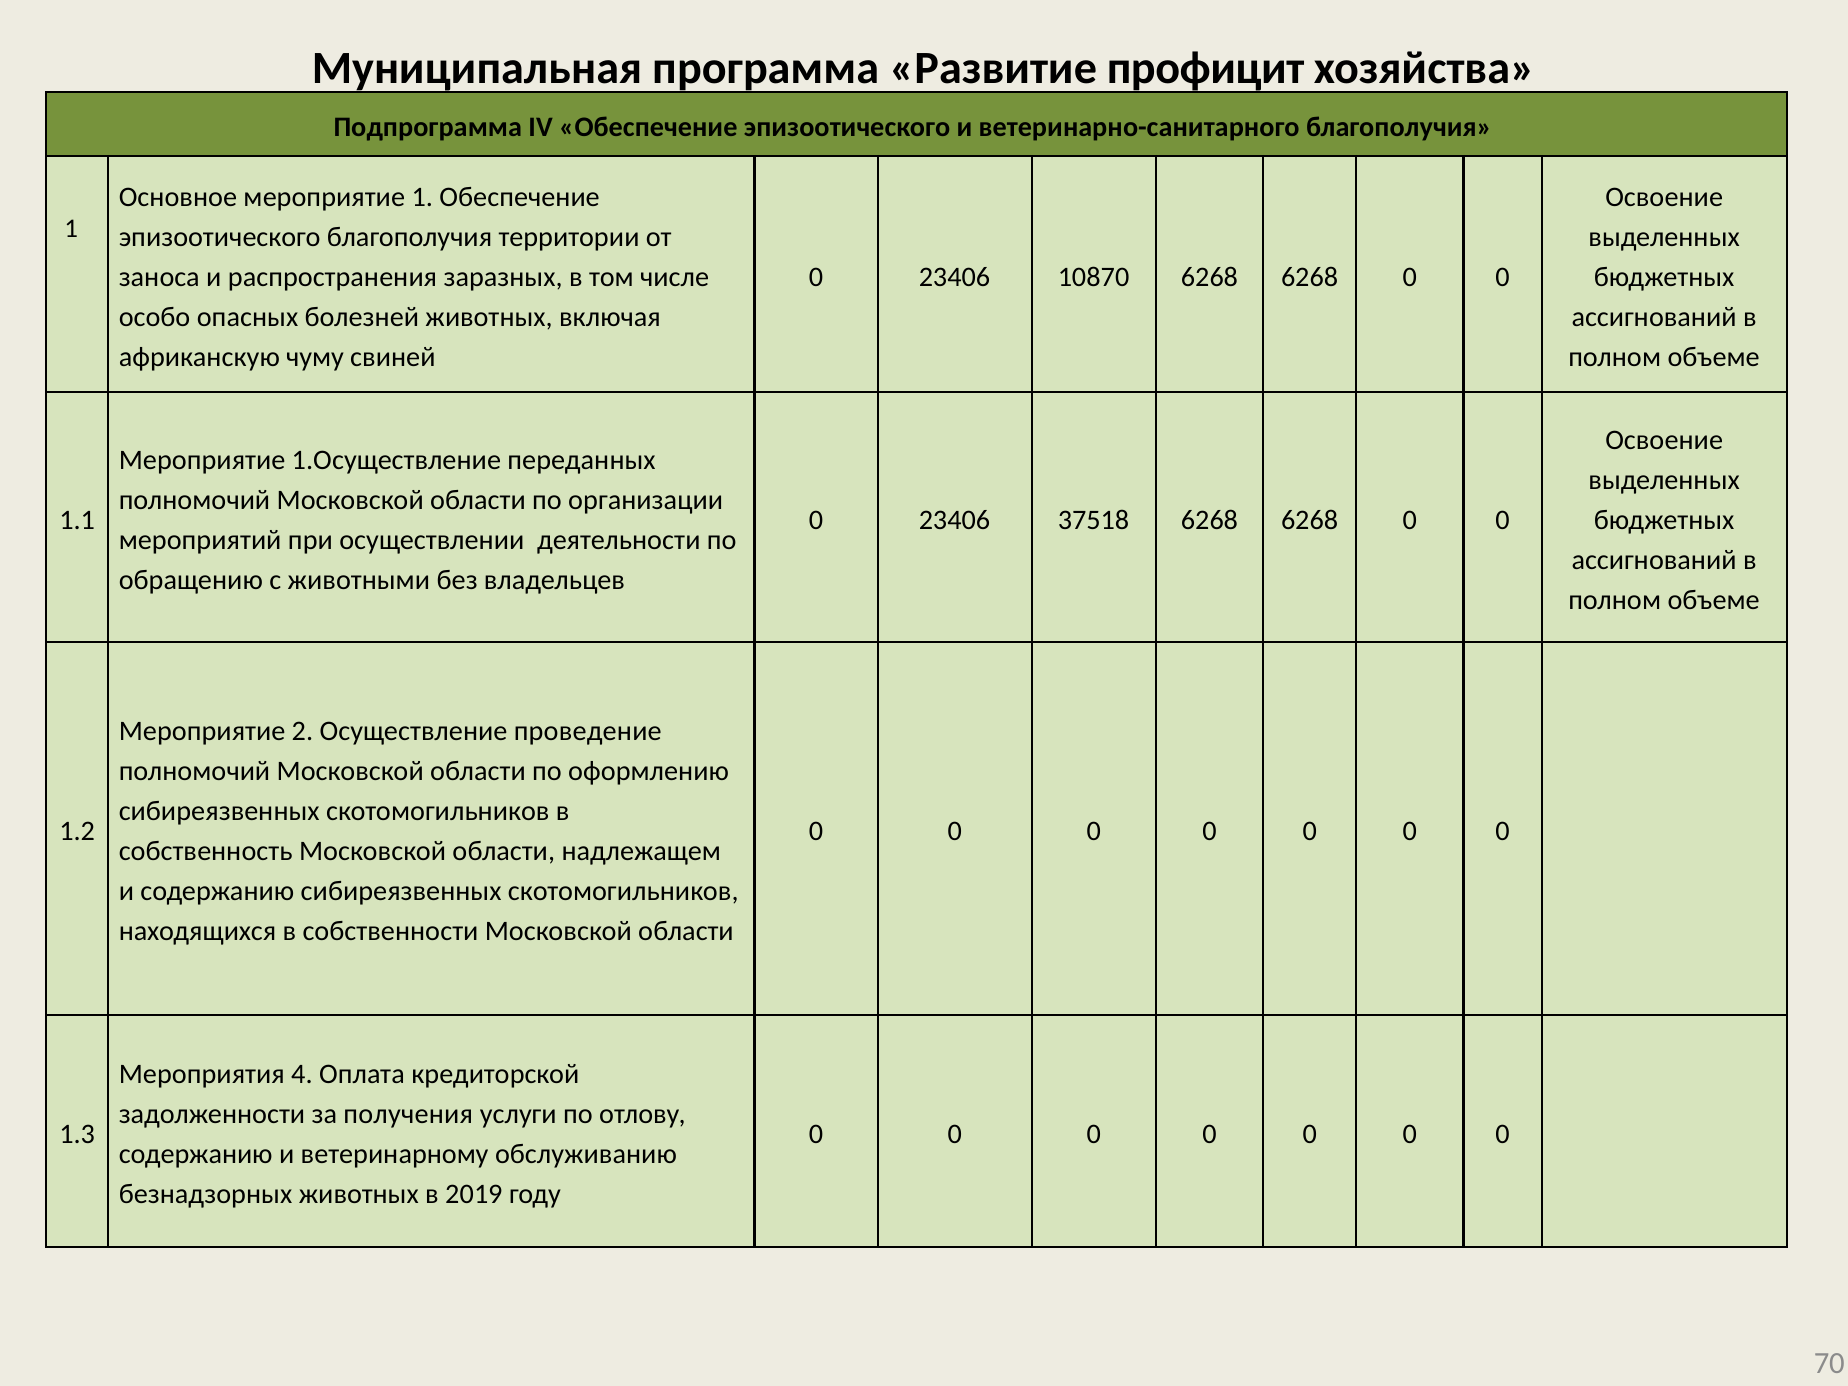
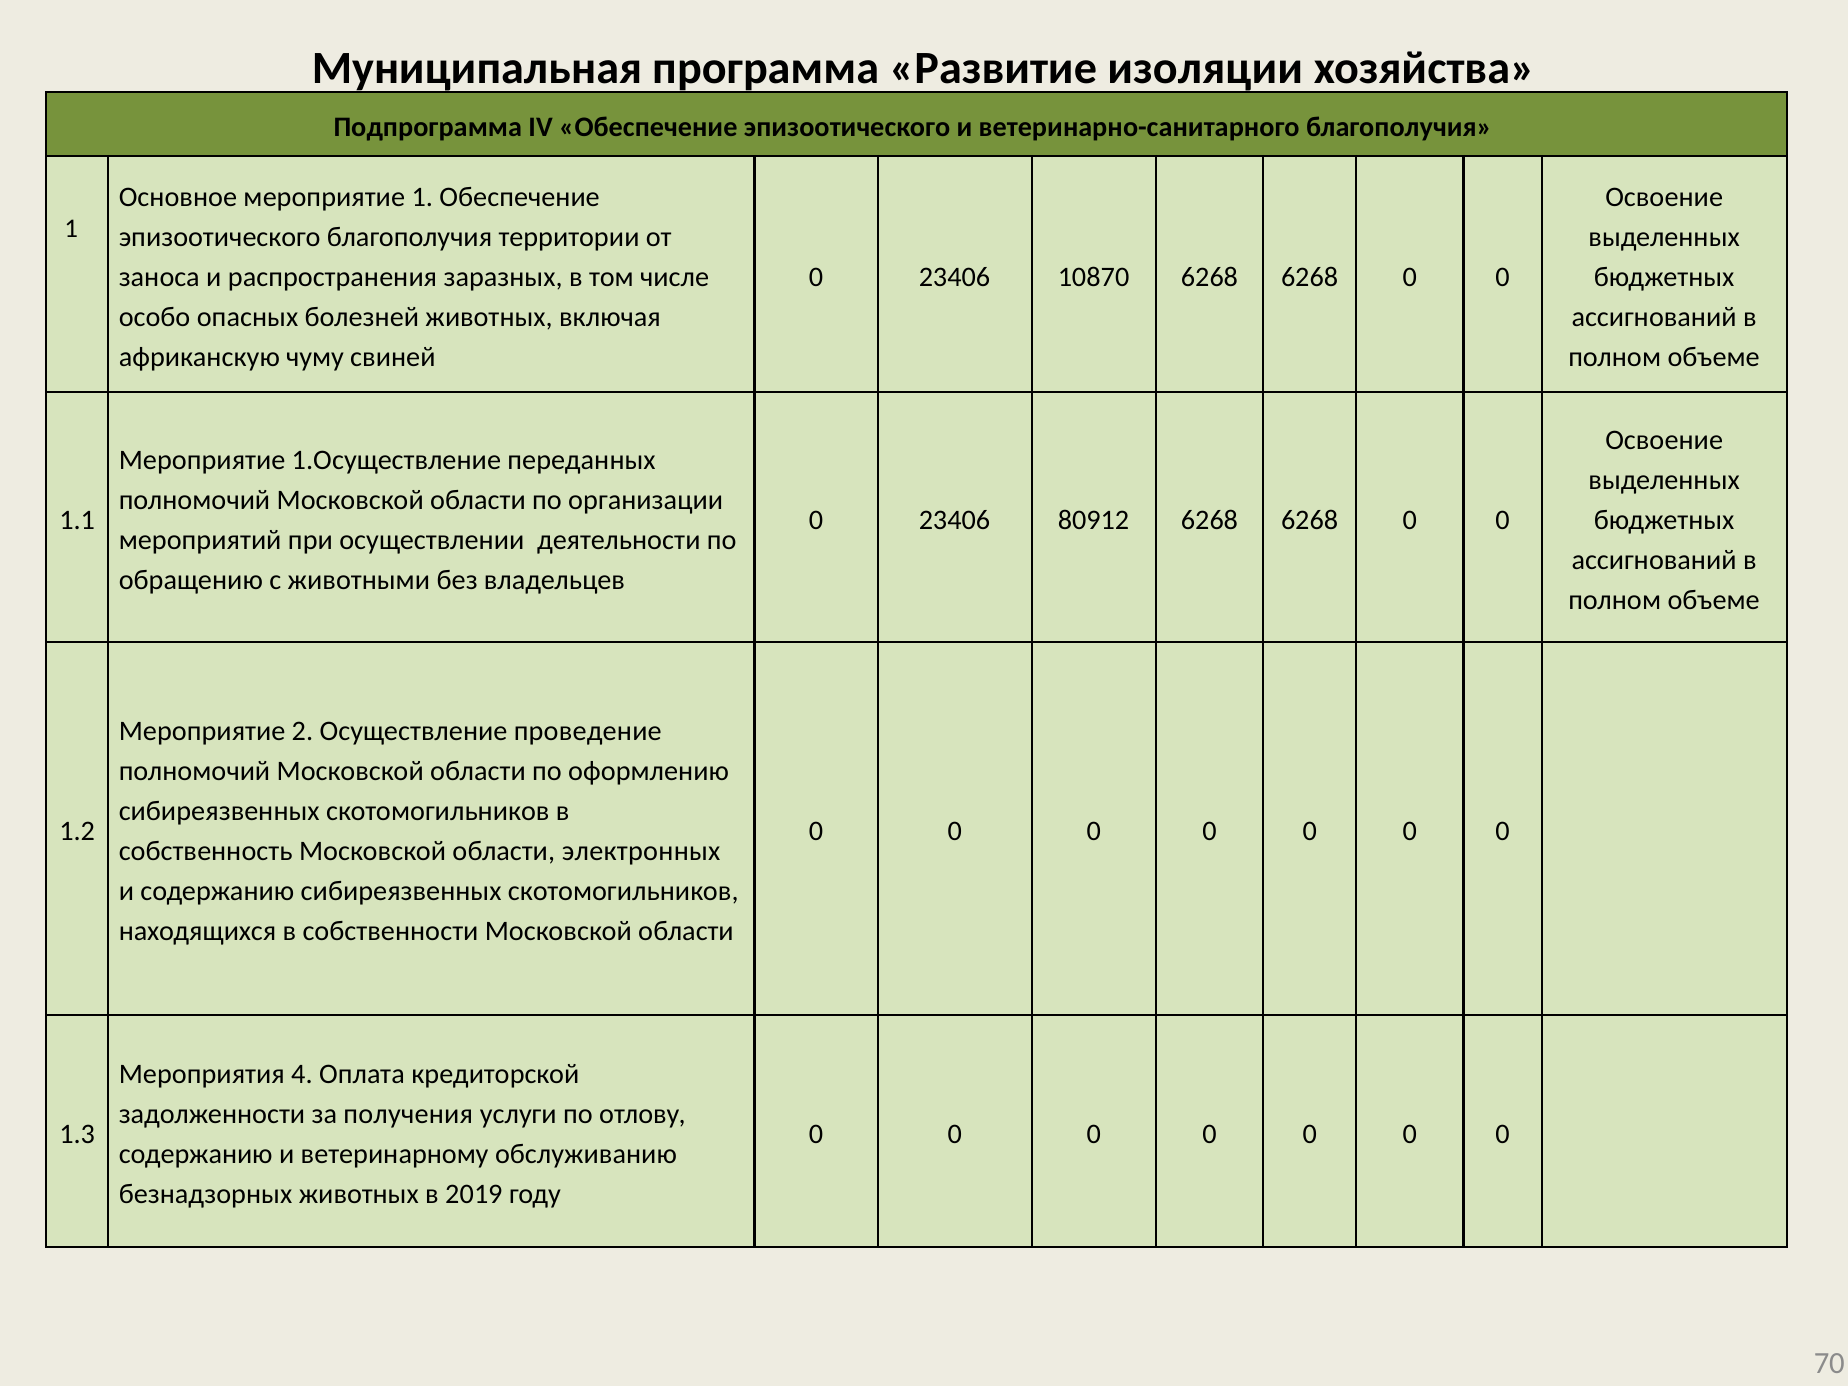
профицит: профицит -> изоляции
37518: 37518 -> 80912
надлежащем: надлежащем -> электронных
